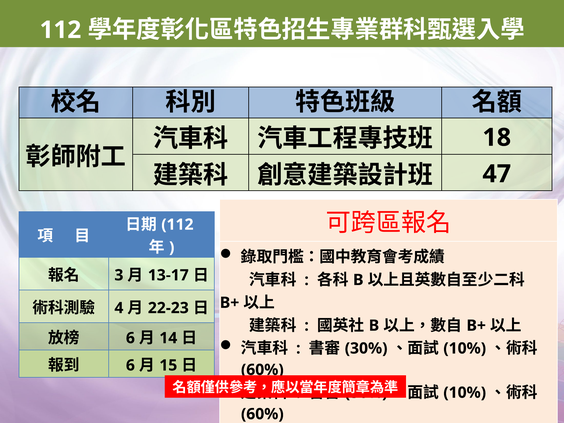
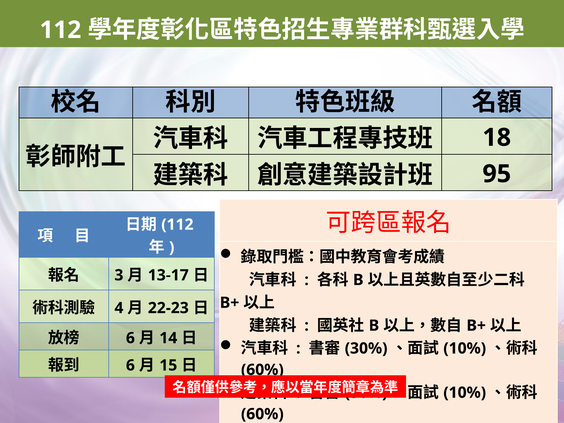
47: 47 -> 95
